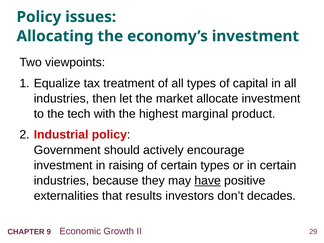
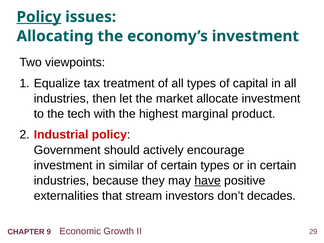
Policy at (39, 17) underline: none -> present
raising: raising -> similar
results: results -> stream
